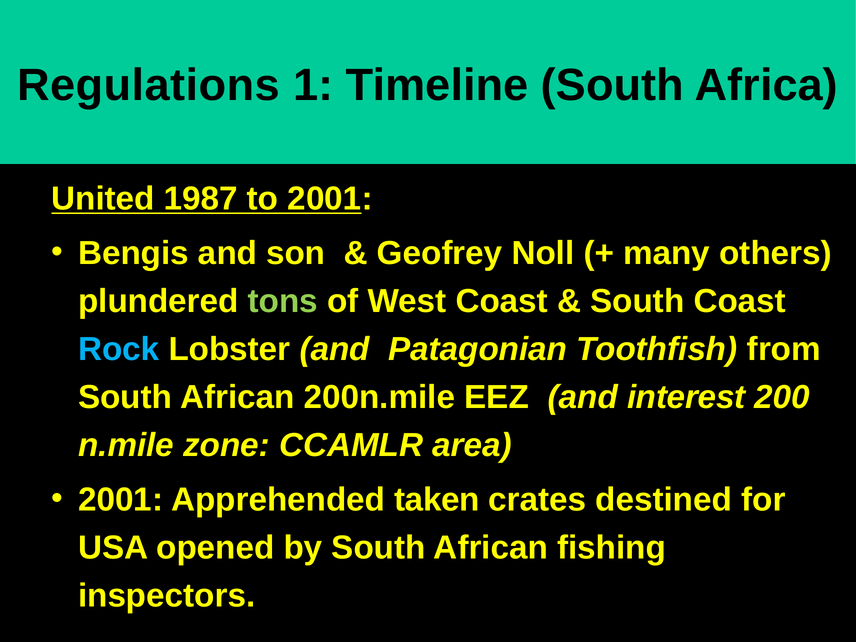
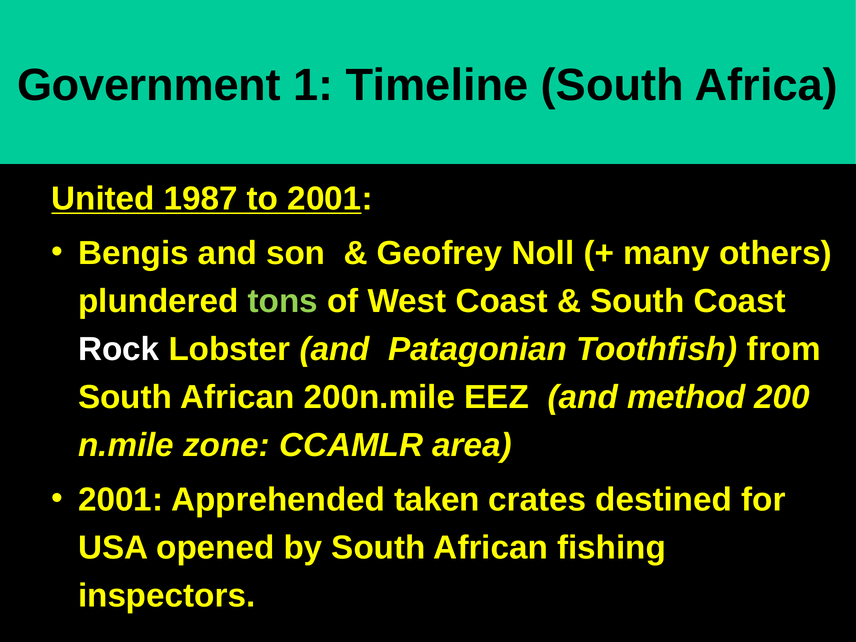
Regulations: Regulations -> Government
Rock colour: light blue -> white
interest: interest -> method
